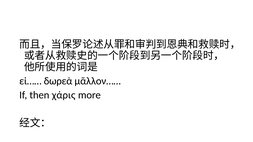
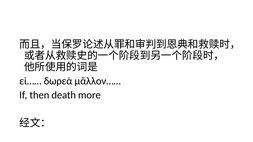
χάρις: χάρις -> death
